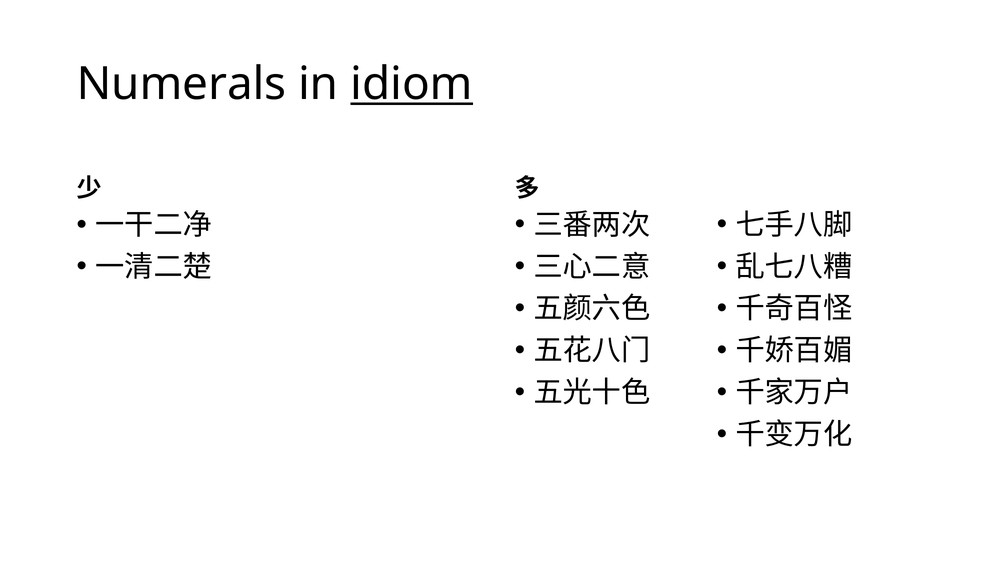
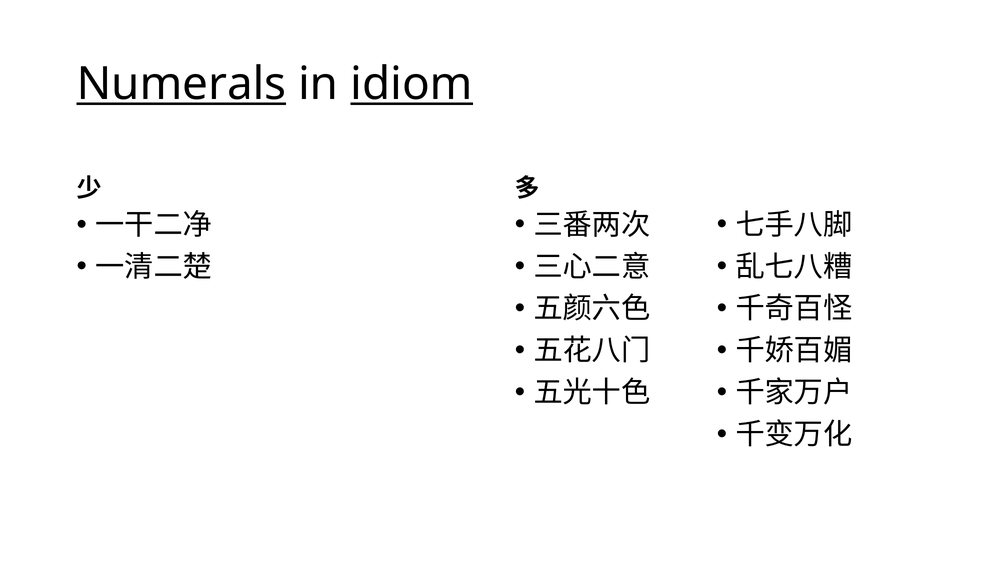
Numerals underline: none -> present
